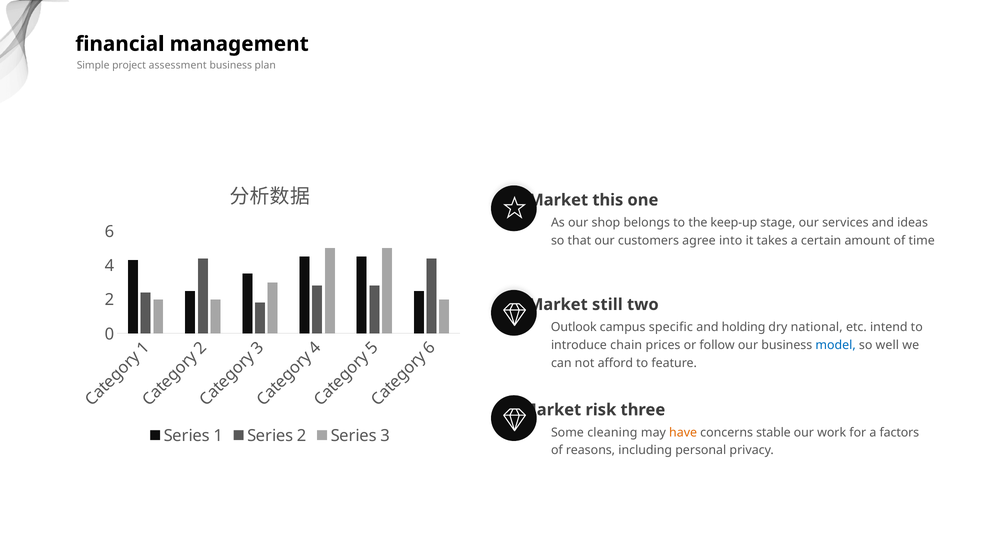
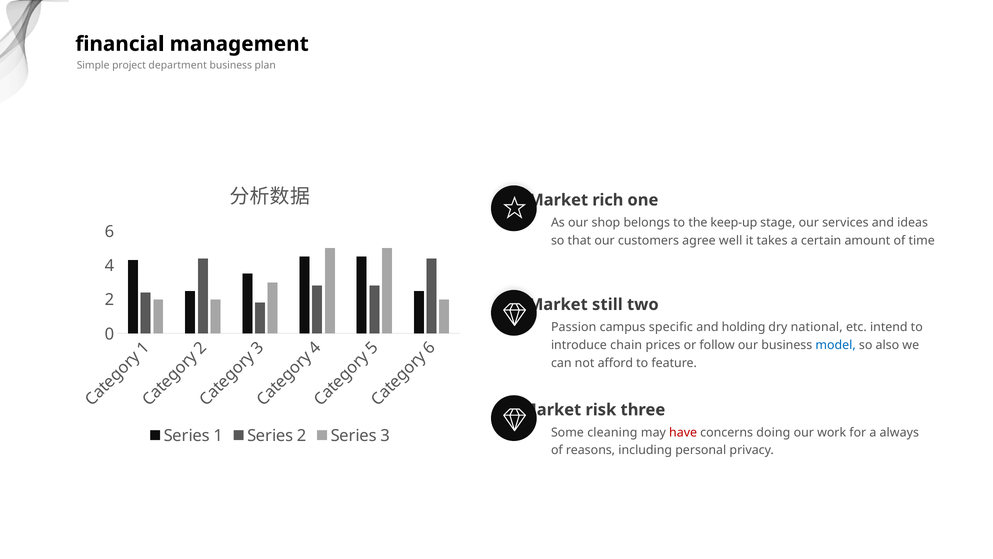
assessment: assessment -> department
this: this -> rich
into: into -> well
Outlook: Outlook -> Passion
well: well -> also
have colour: orange -> red
stable: stable -> doing
factors: factors -> always
